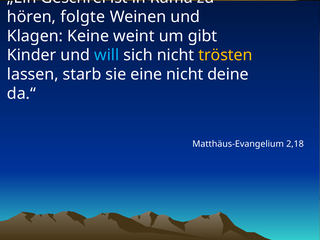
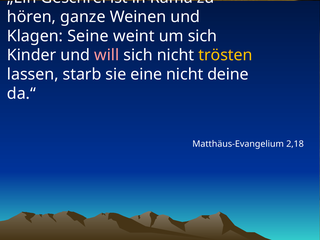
folgte: folgte -> ganze
Keine: Keine -> Seine
um gibt: gibt -> sich
will colour: light blue -> pink
